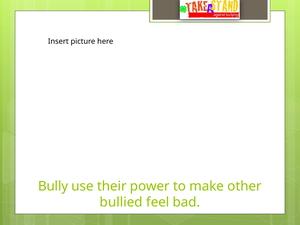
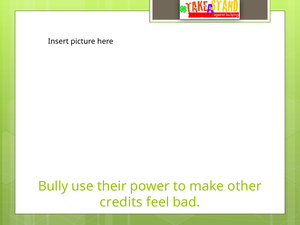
bullied: bullied -> credits
